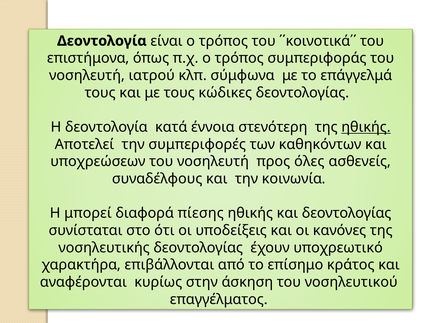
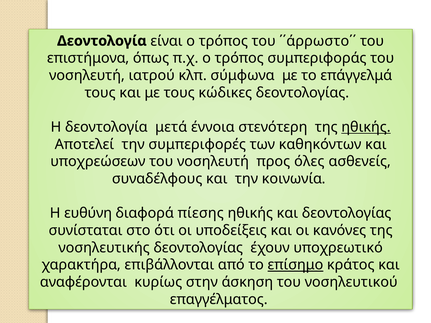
΄΄κοινοτικά΄΄: ΄΄κοινοτικά΄΄ -> ΄΄άρρωστο΄΄
κατά: κατά -> μετά
μπορεί: μπορεί -> ευθύνη
επίσημο underline: none -> present
